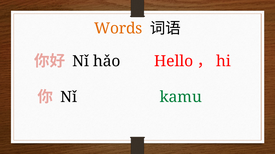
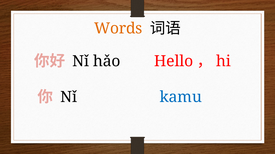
kamu colour: green -> blue
